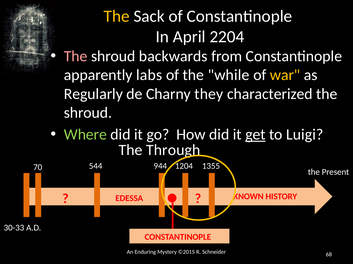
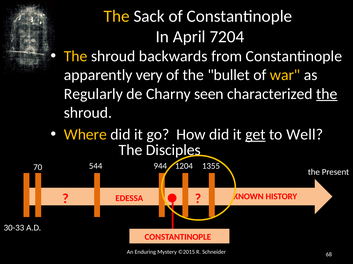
2204: 2204 -> 7204
The at (76, 56) colour: pink -> yellow
labs: labs -> very
while: while -> bullet
they: they -> seen
the at (327, 94) underline: none -> present
Where colour: light green -> yellow
Luigi: Luigi -> Well
Through: Through -> Disciples
